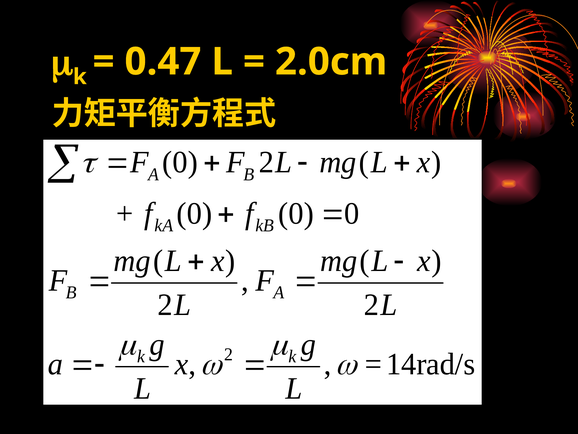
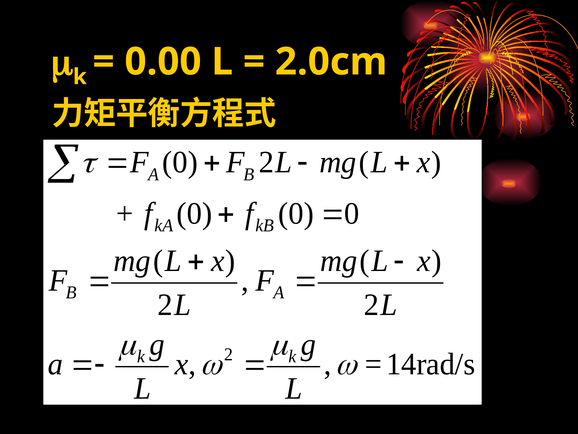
0.47: 0.47 -> 0.00
